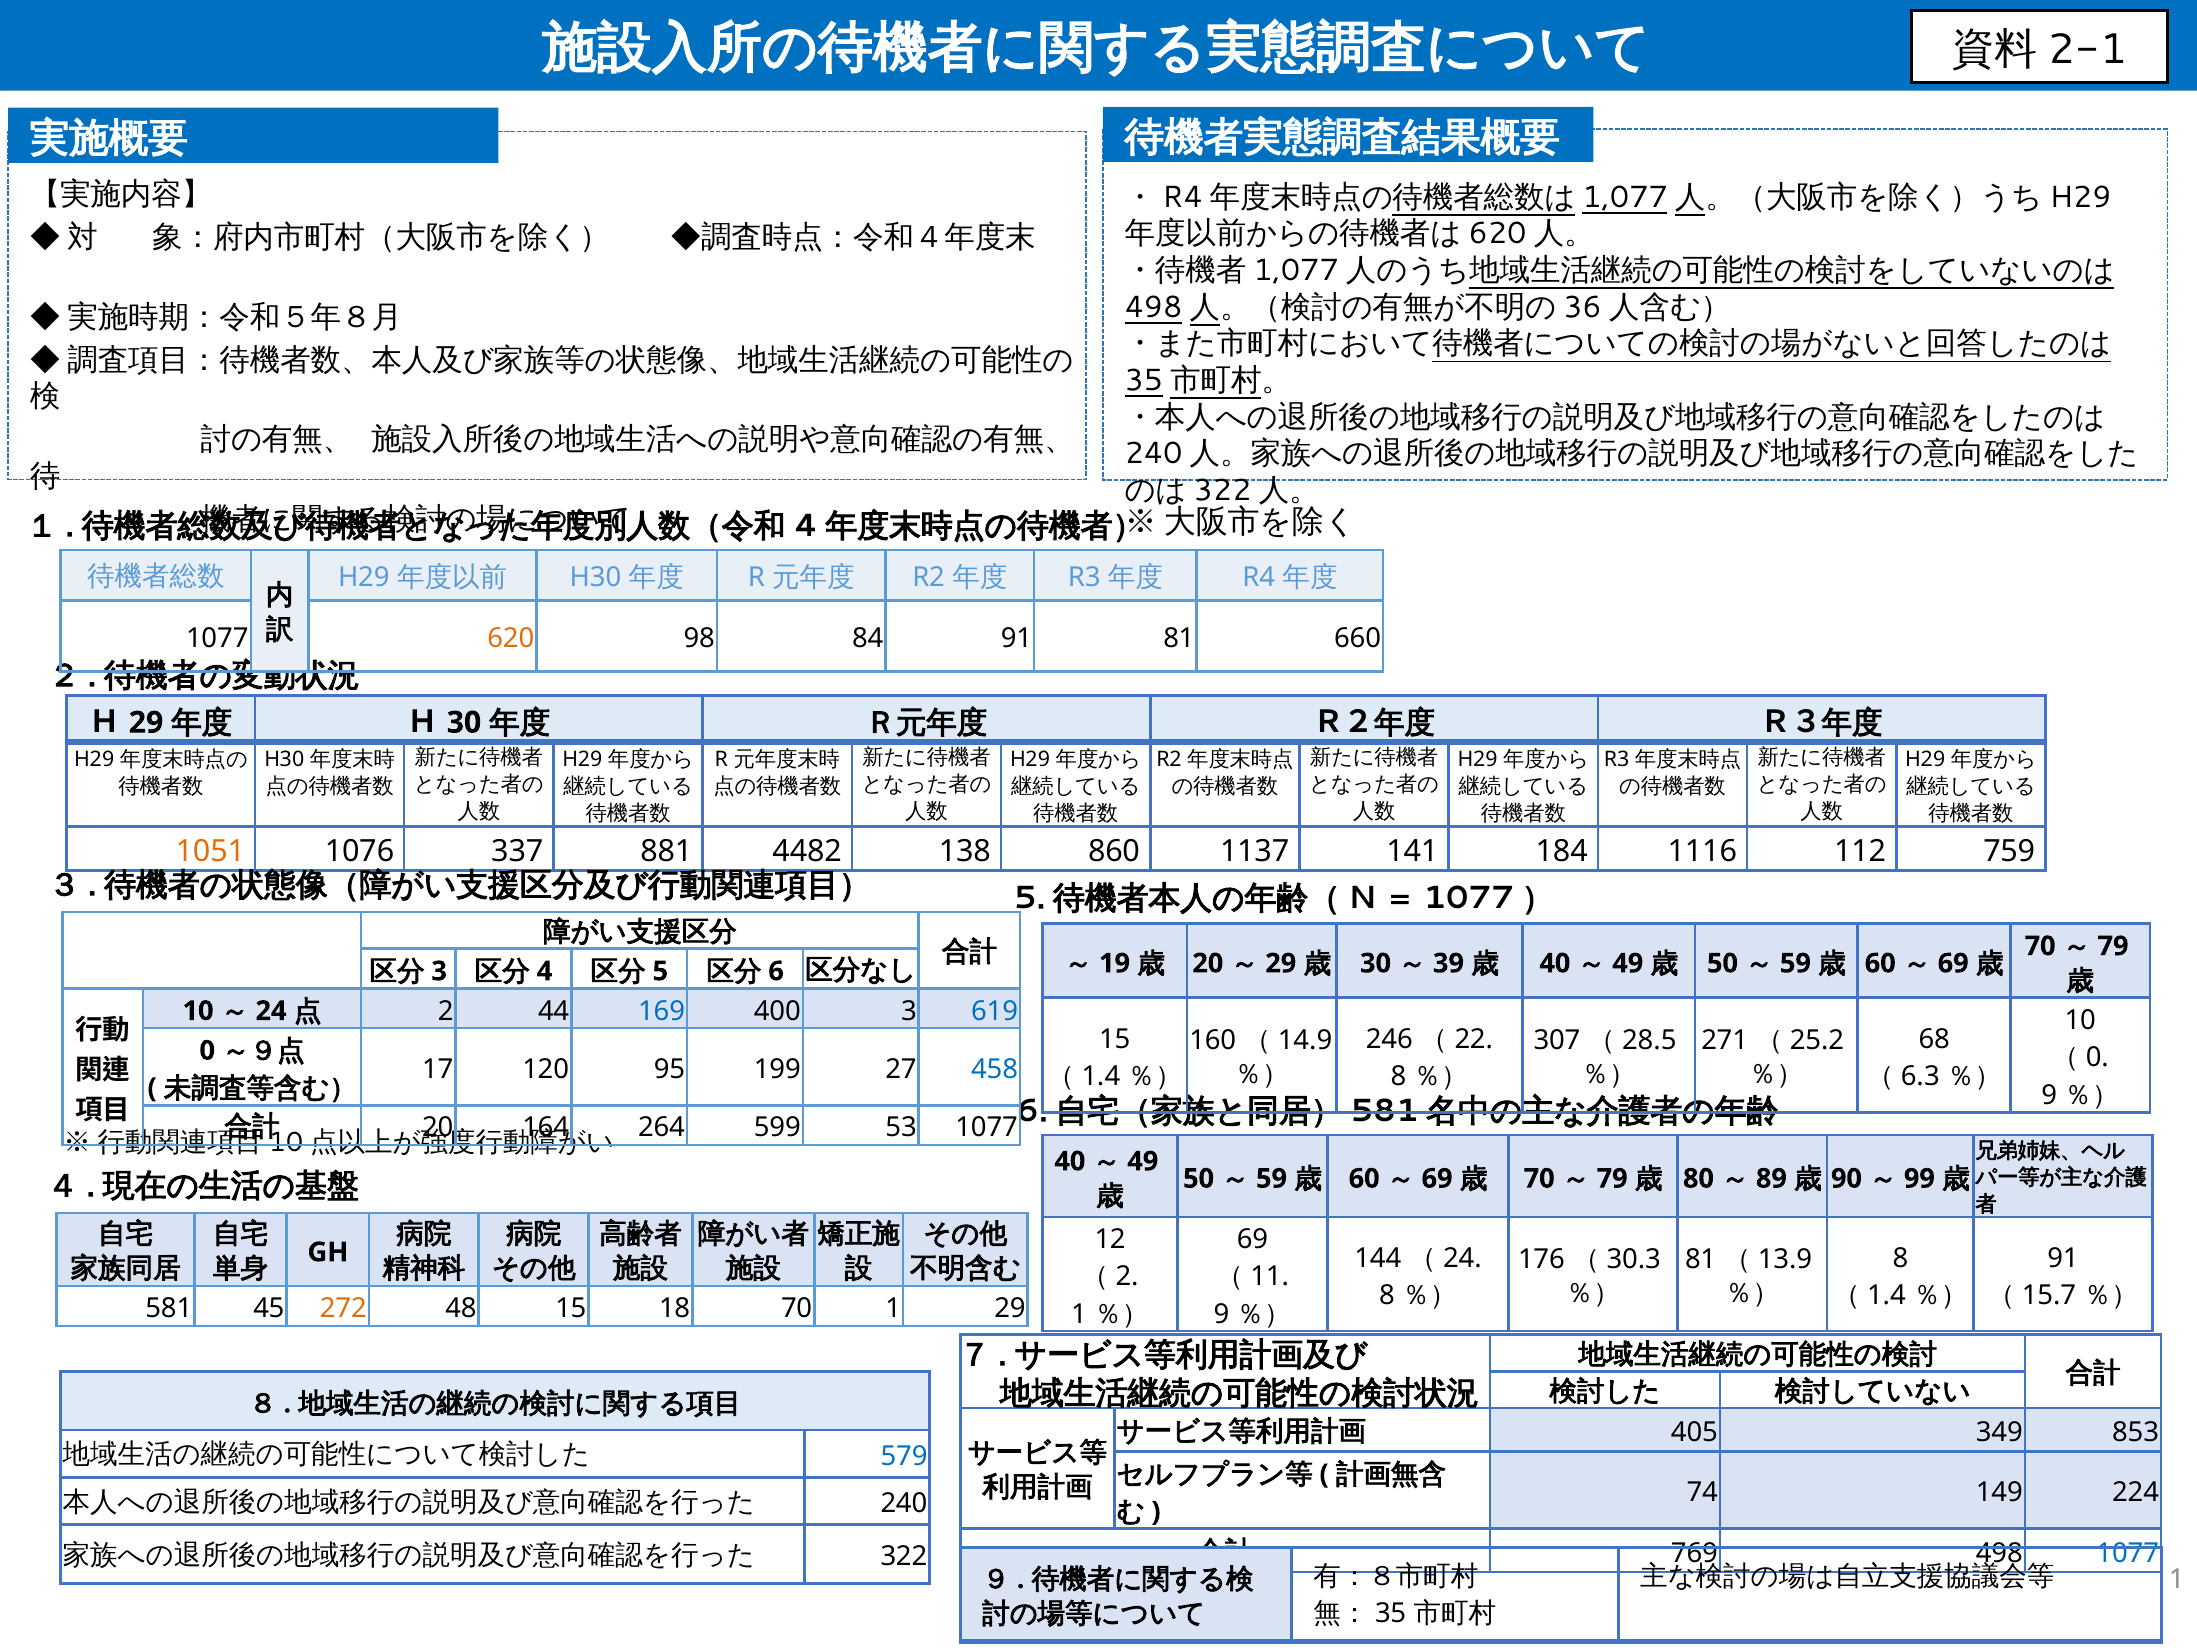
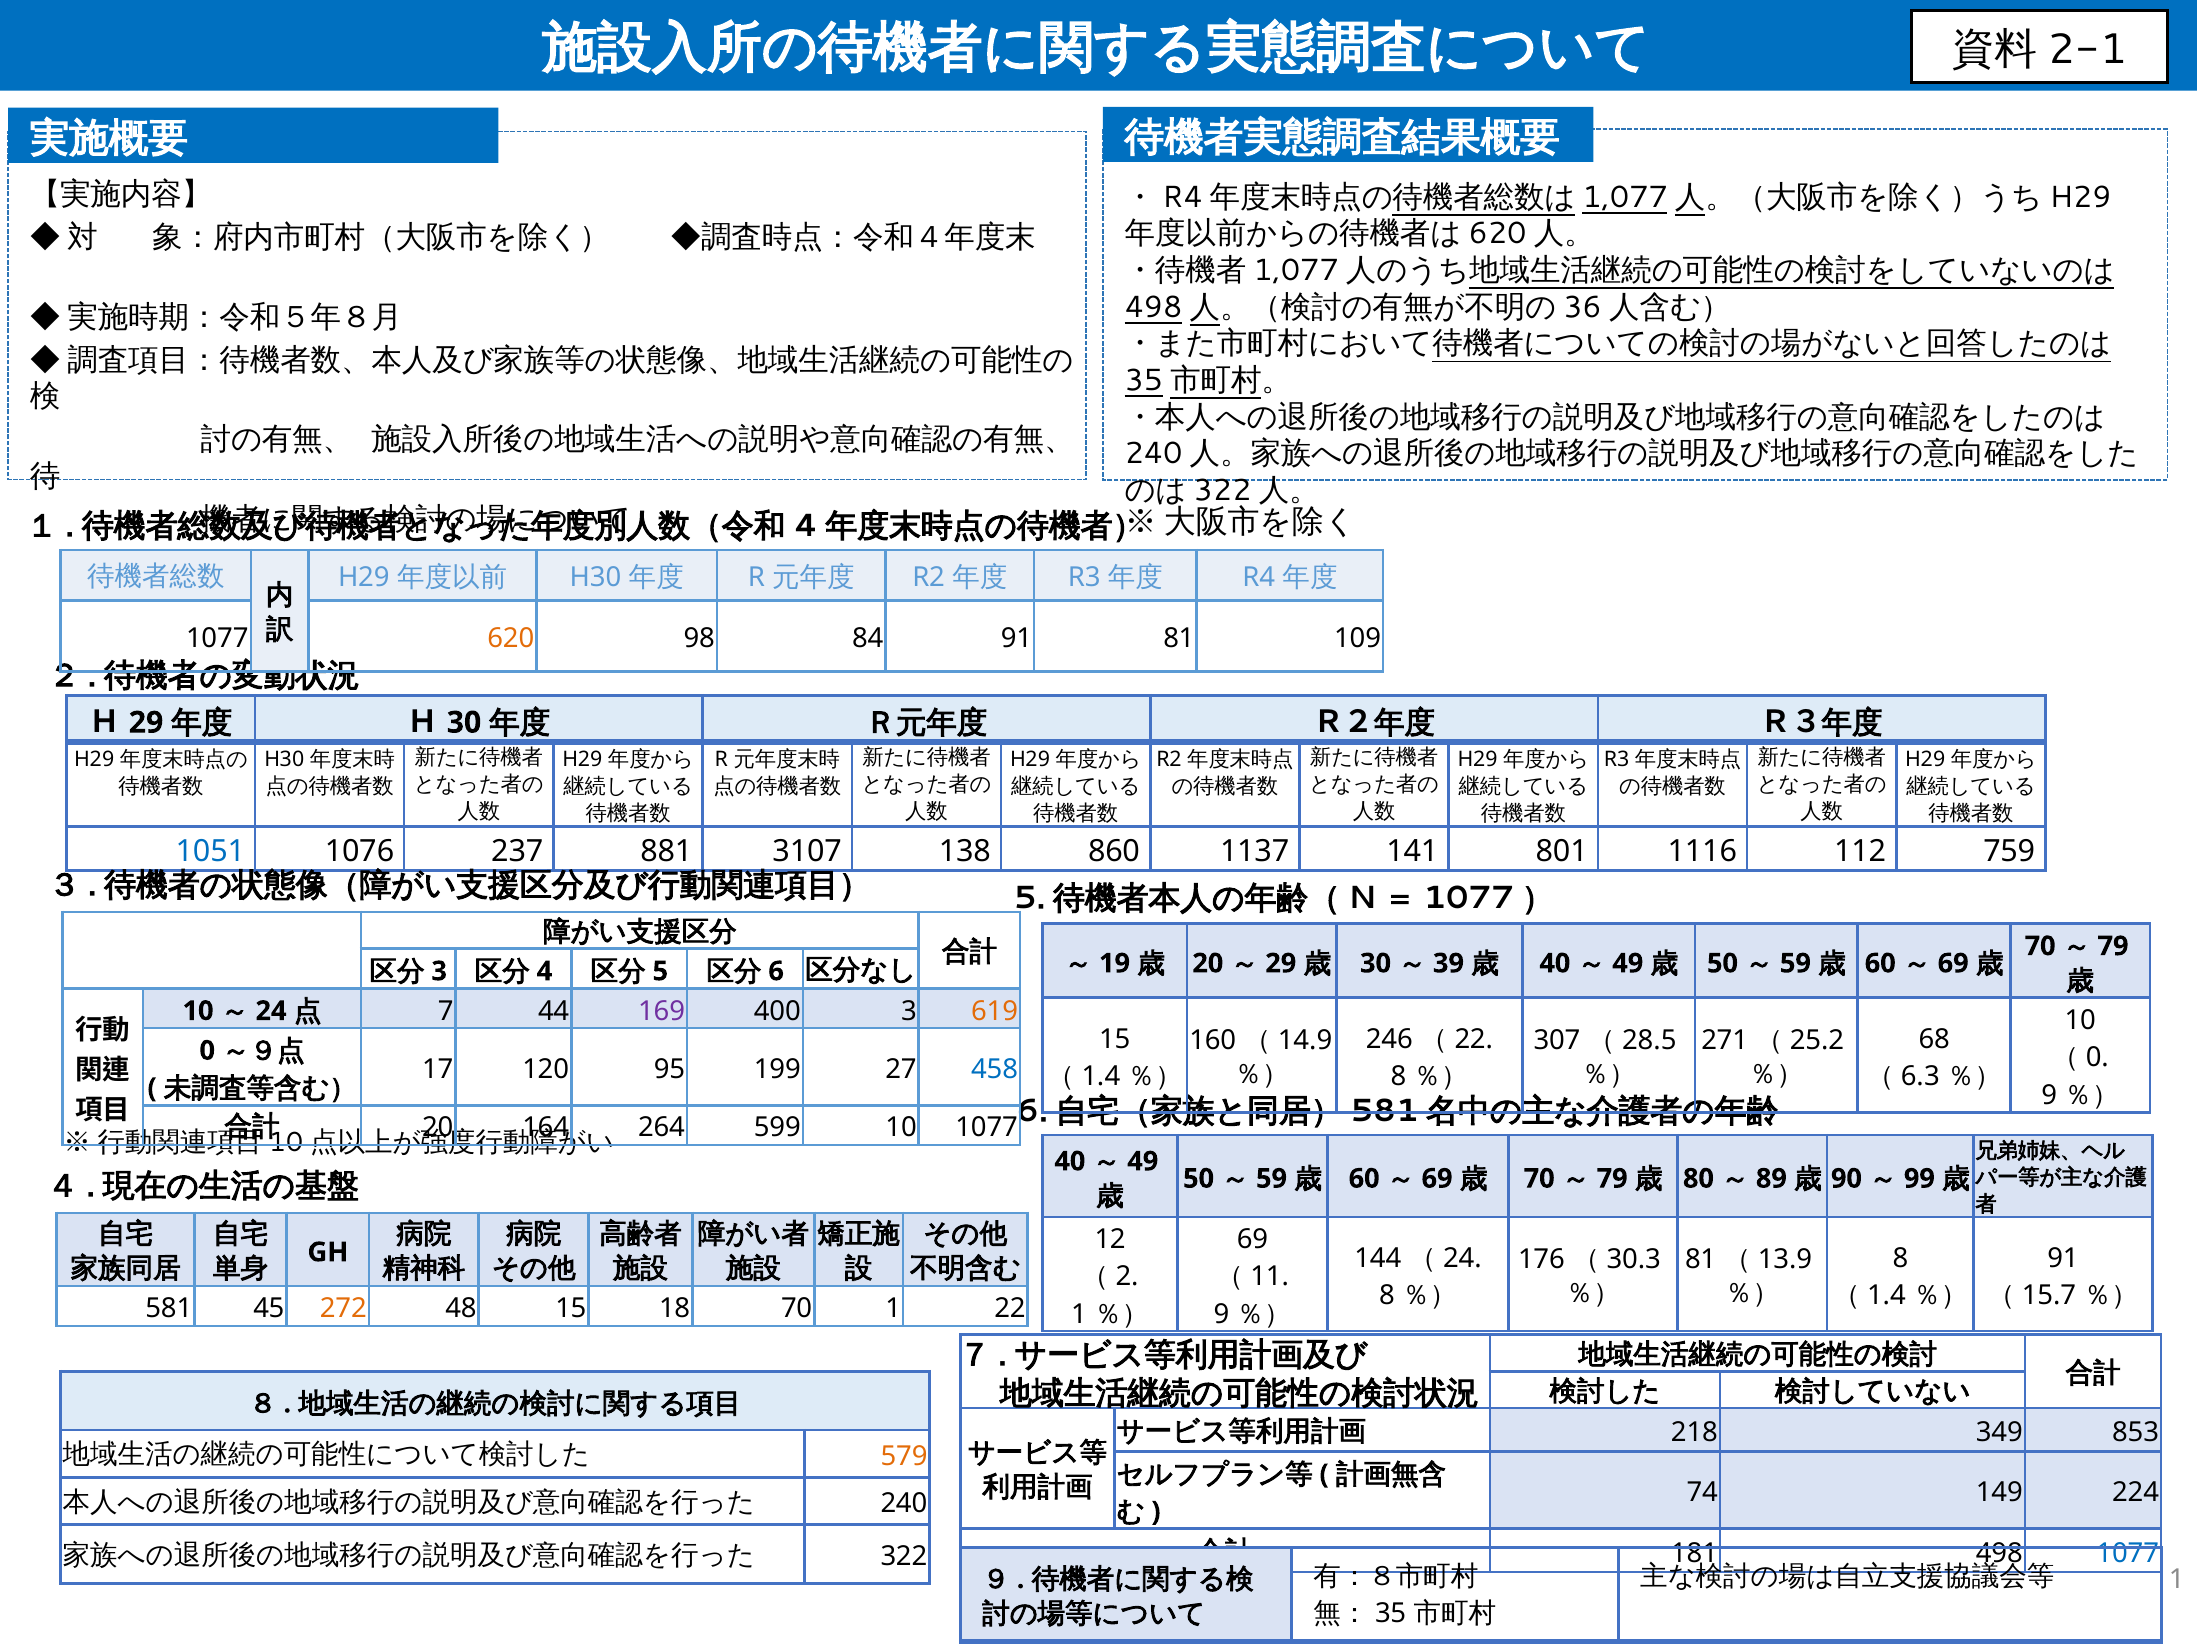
660: 660 -> 109
1051 colour: orange -> blue
337: 337 -> 237
4482: 4482 -> 3107
184: 184 -> 801
2: 2 -> 7
169 colour: blue -> purple
619 colour: blue -> orange
599 53: 53 -> 10
1 29: 29 -> 22
405: 405 -> 218
579 colour: blue -> orange
769: 769 -> 181
